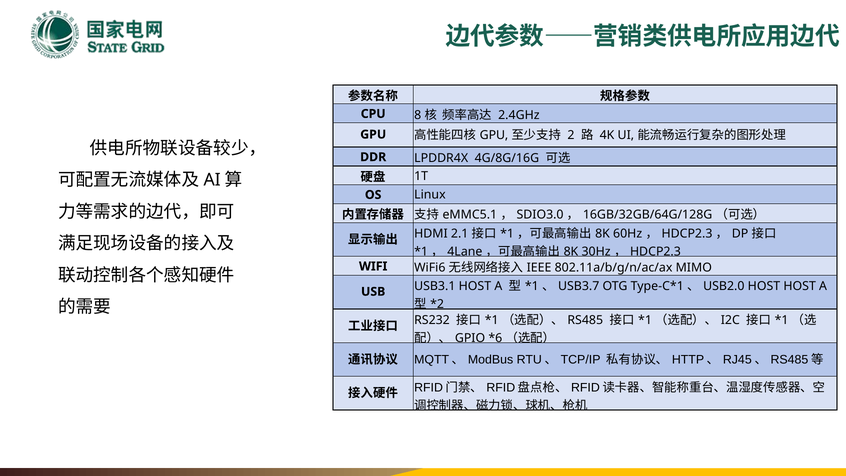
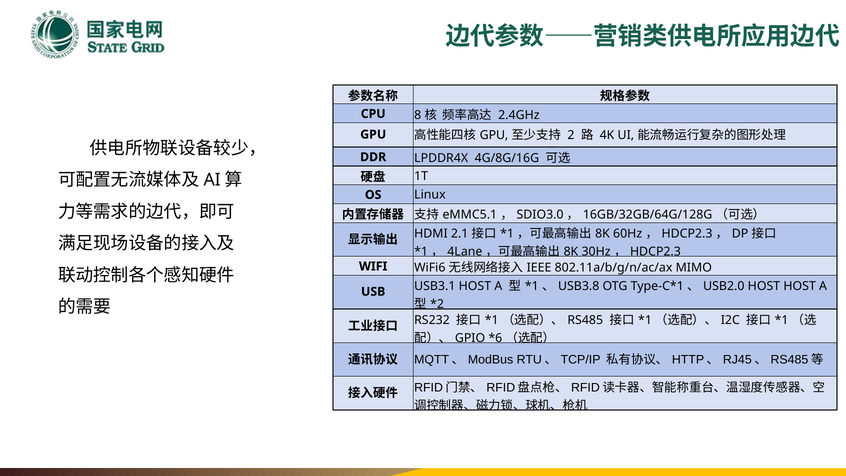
USB3.7: USB3.7 -> USB3.8
